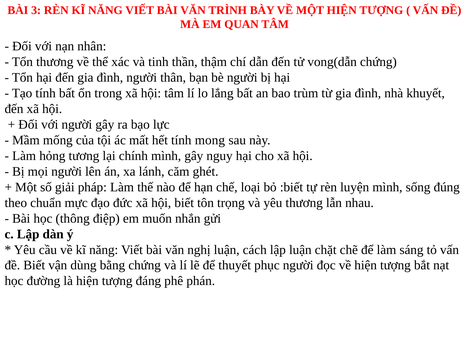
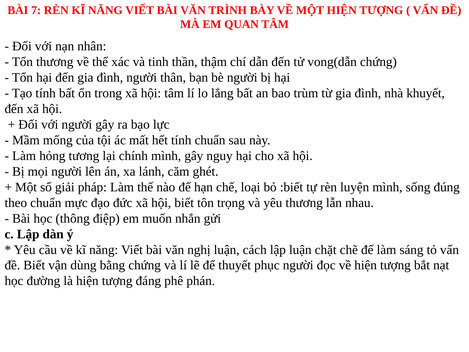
3: 3 -> 7
tính mong: mong -> chuẩn
